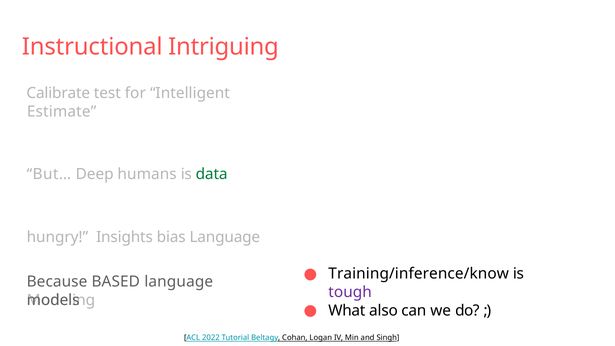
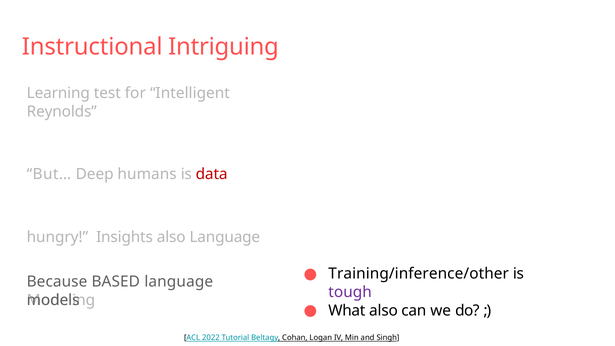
Calibrate: Calibrate -> Learning
Estimate: Estimate -> Reynolds
data colour: green -> red
Insights bias: bias -> also
Training/inference/know: Training/inference/know -> Training/inference/other
